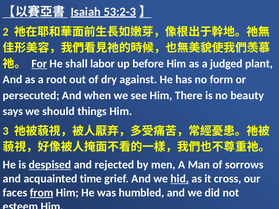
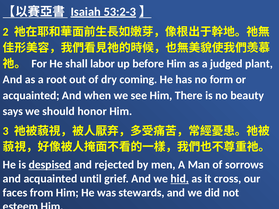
For underline: present -> none
against: against -> coming
persecuted at (31, 96): persecuted -> acquainted
things: things -> honor
time: time -> until
from underline: present -> none
humbled: humbled -> stewards
